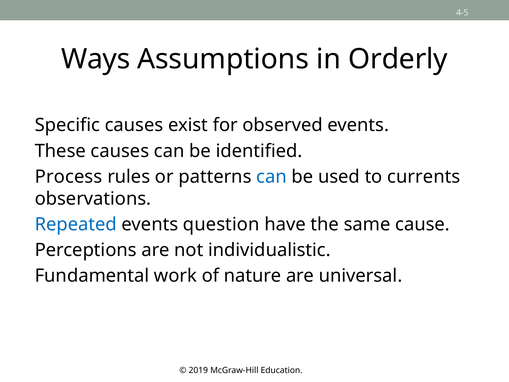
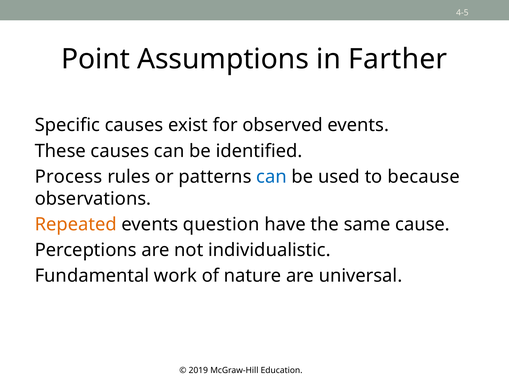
Ways: Ways -> Point
Orderly: Orderly -> Farther
currents: currents -> because
Repeated colour: blue -> orange
